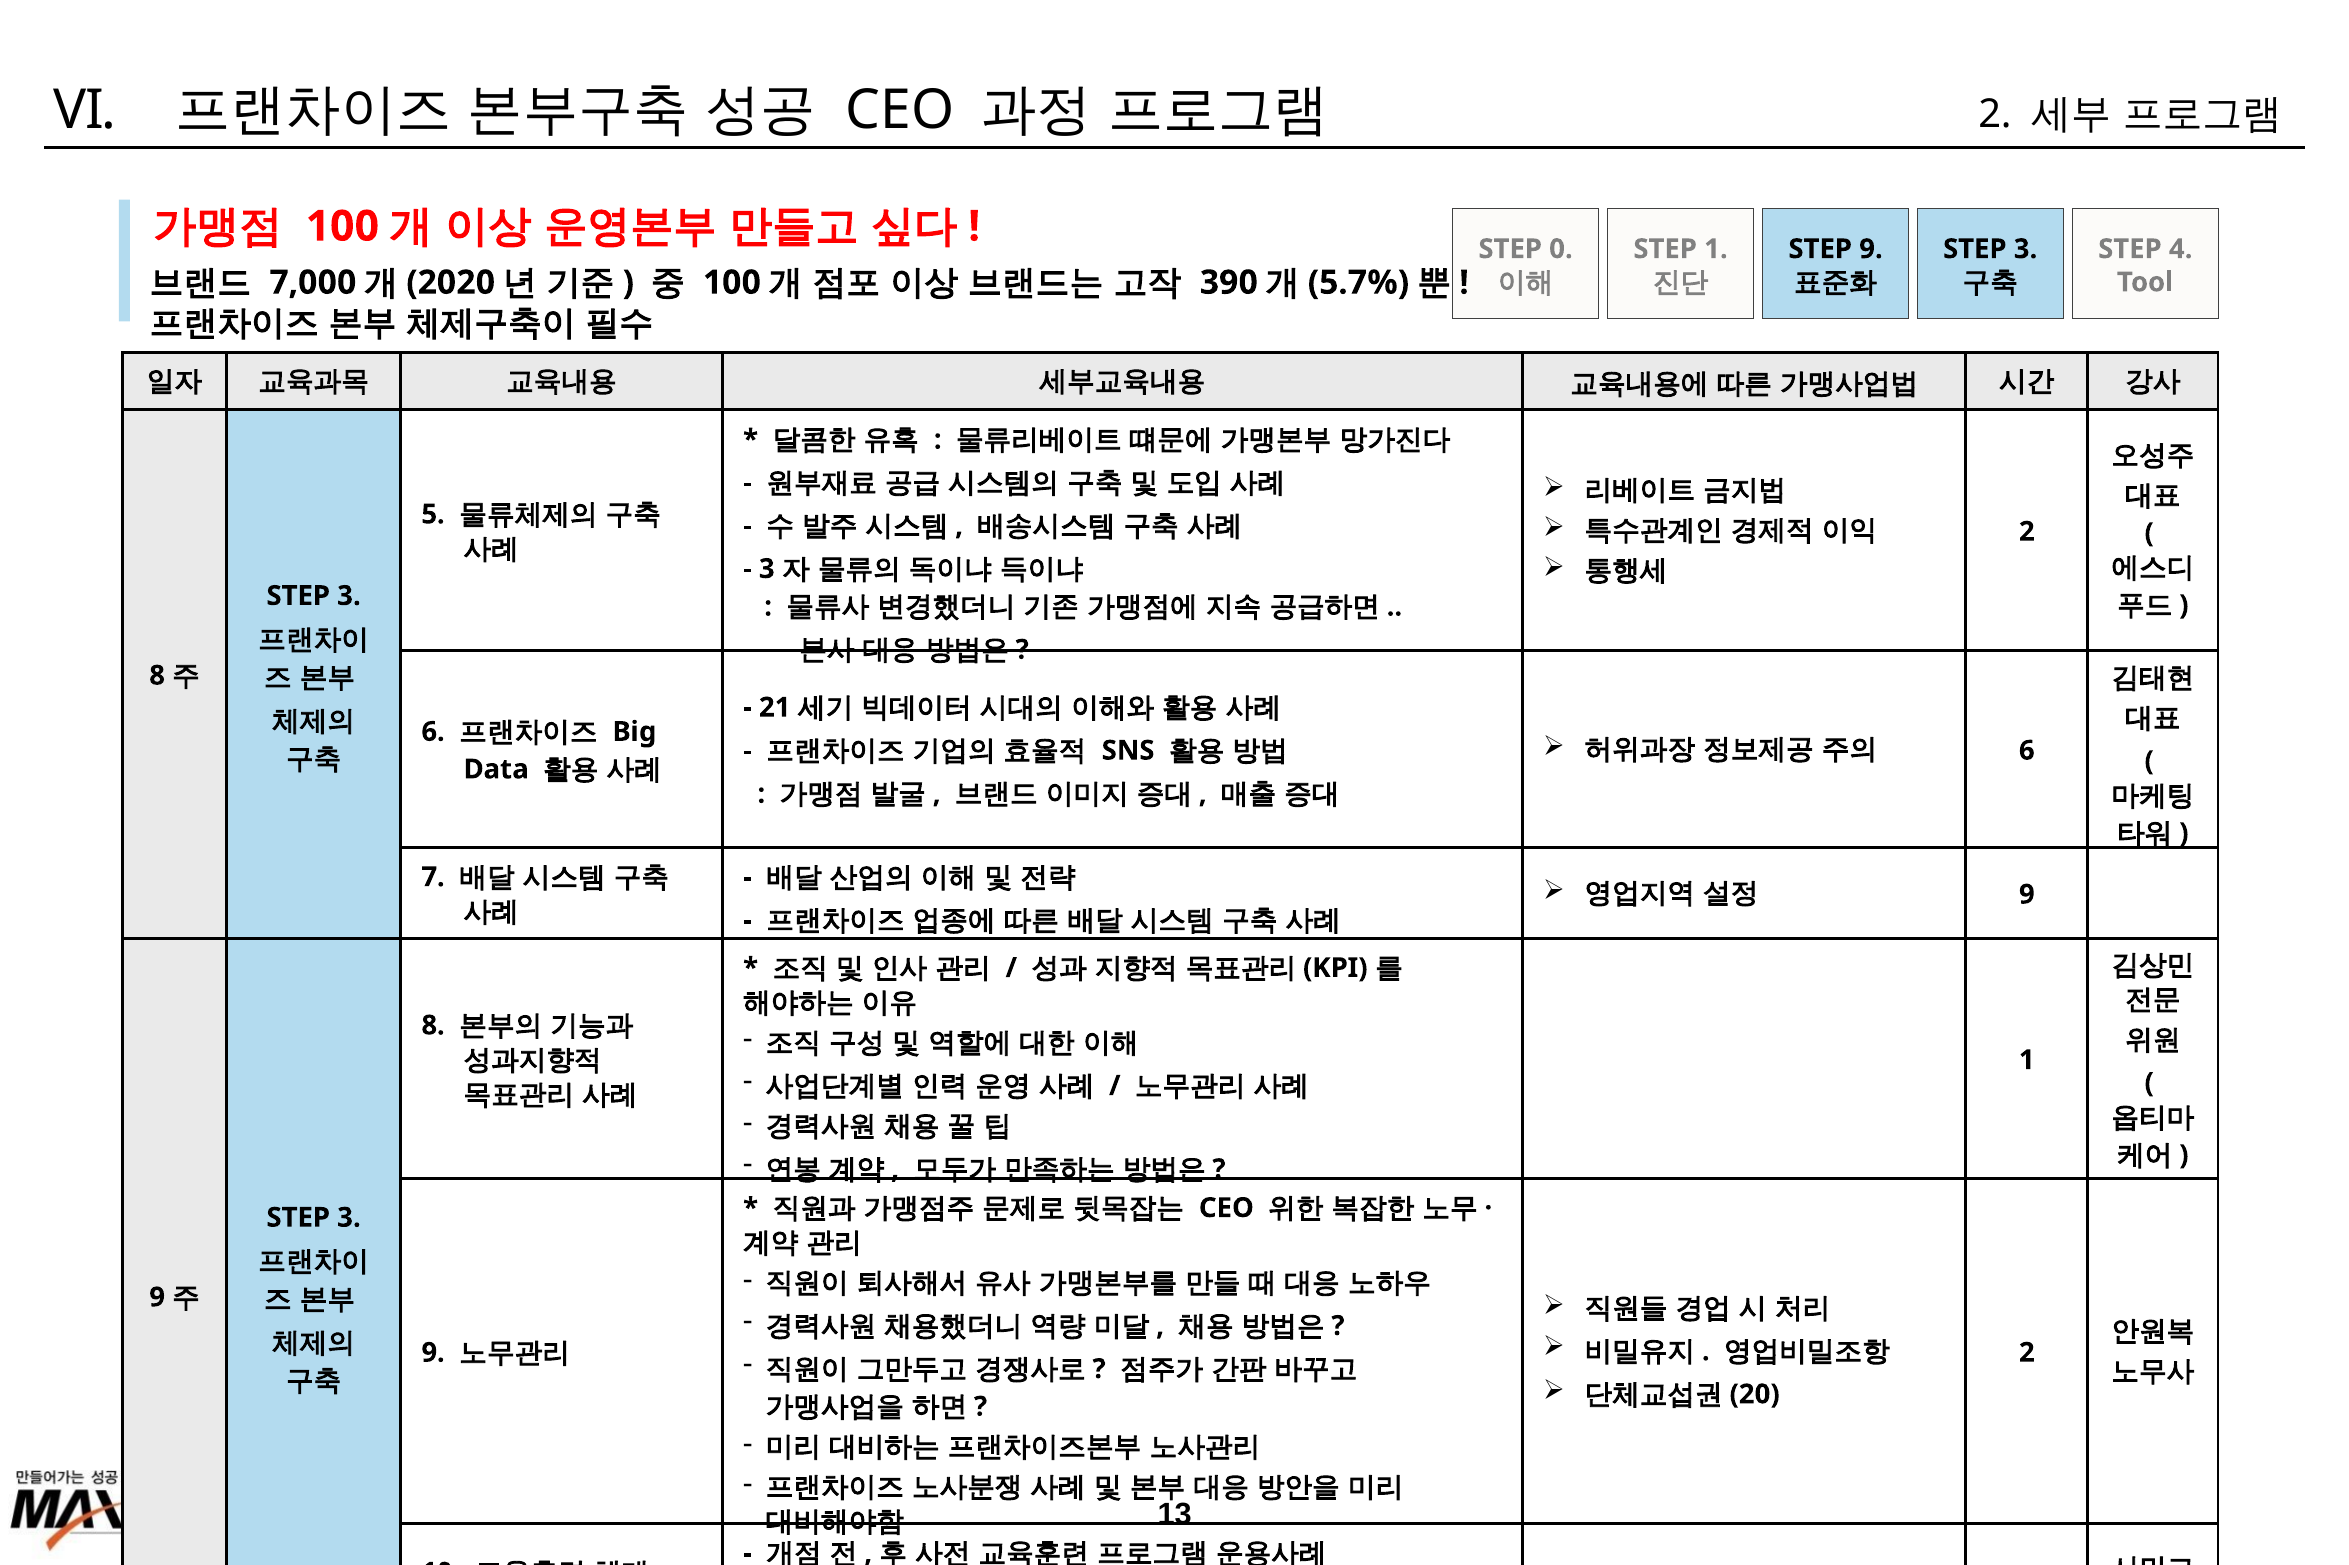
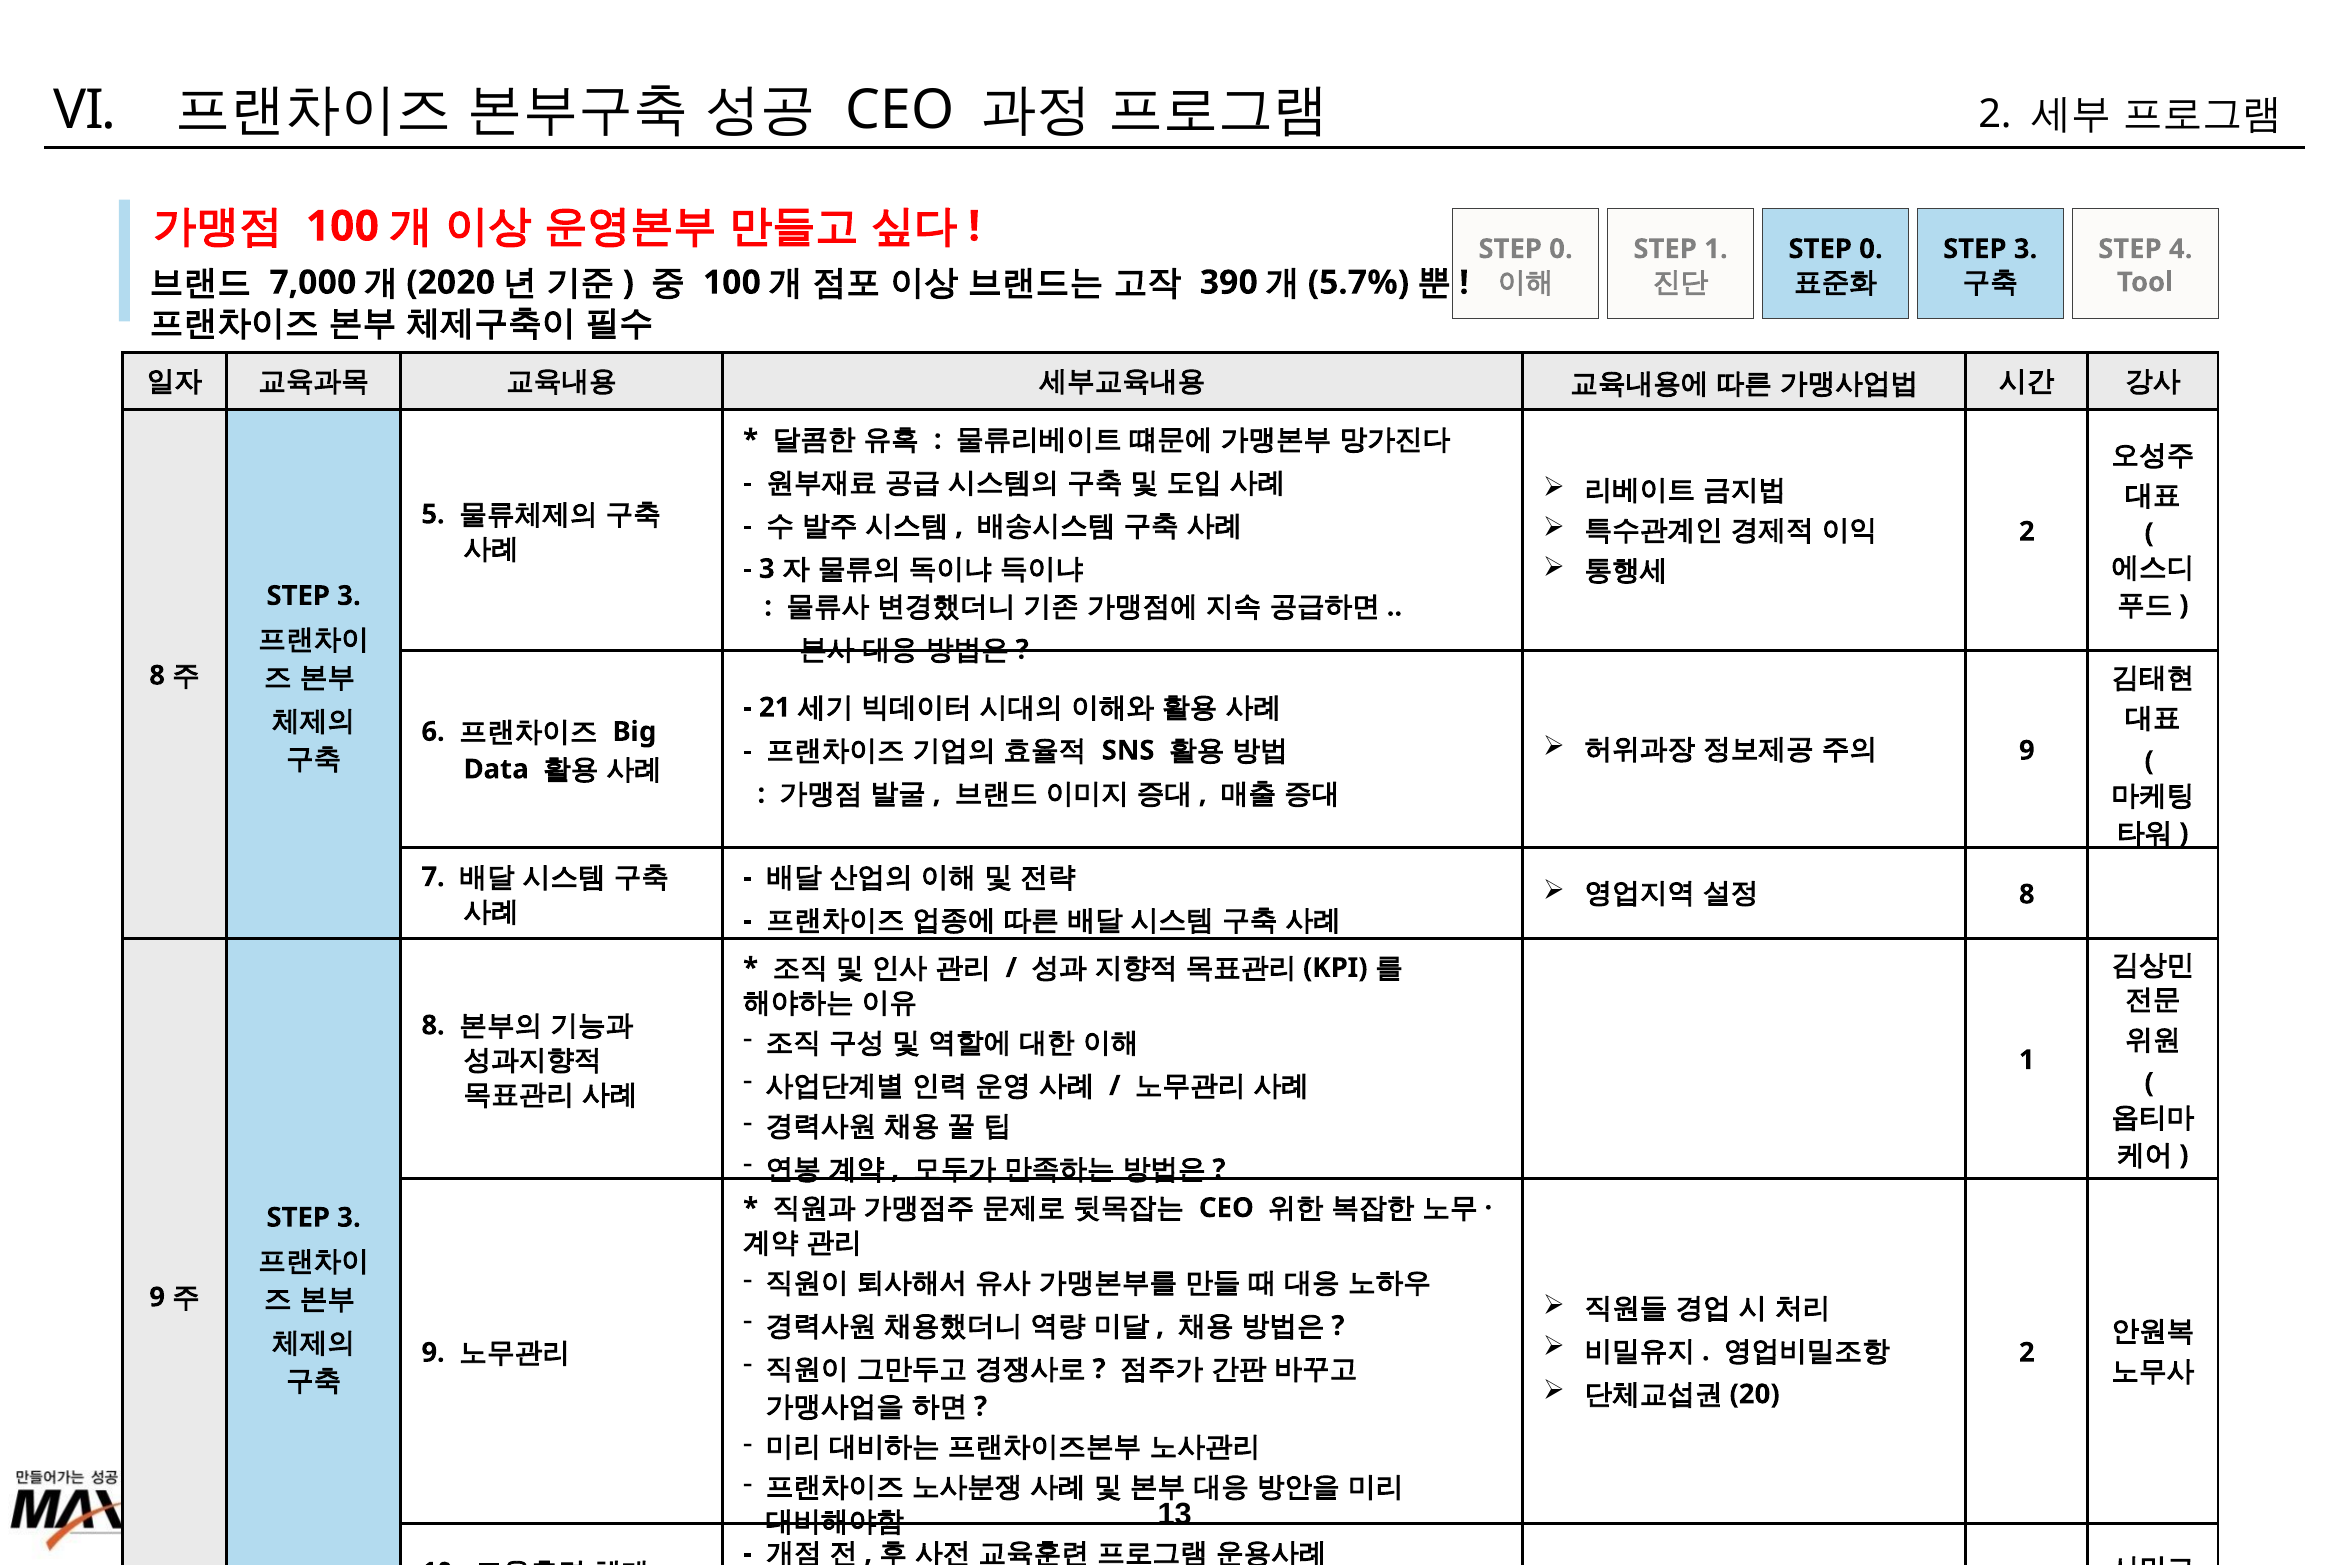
9 at (1871, 249): 9 -> 0
6 at (2027, 751): 6 -> 9
9 at (2027, 895): 9 -> 8
